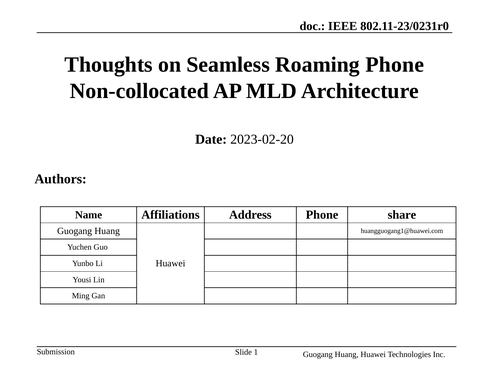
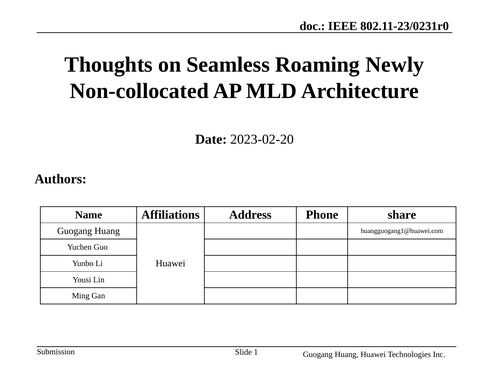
Roaming Phone: Phone -> Newly
